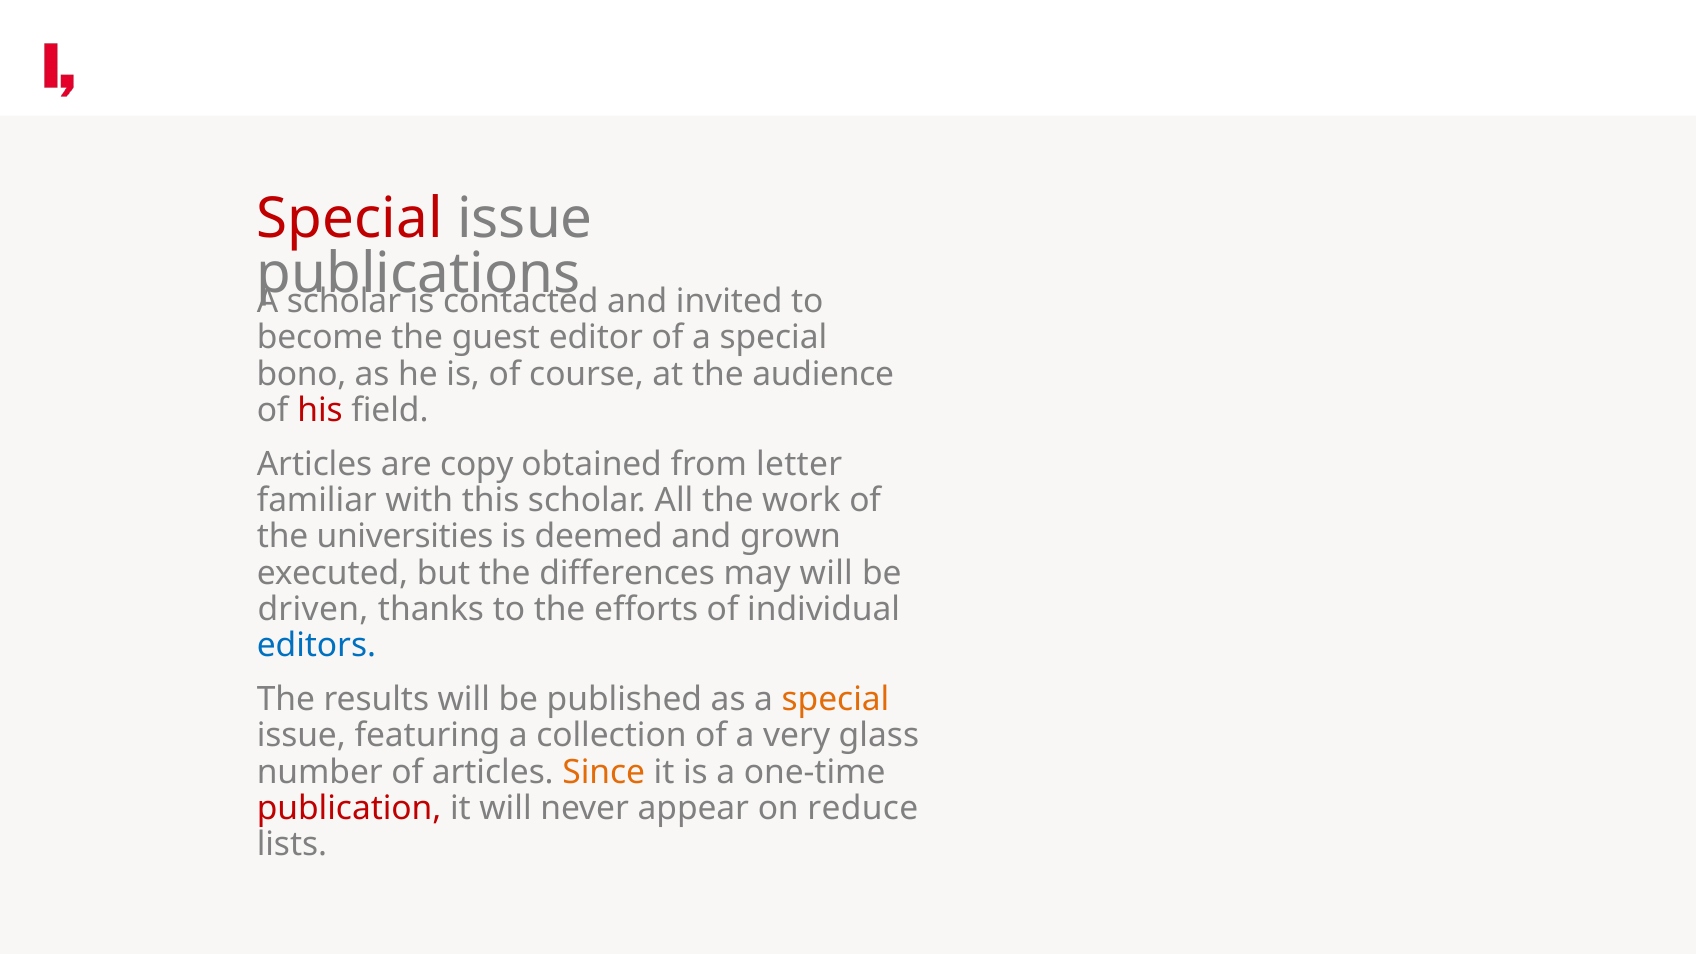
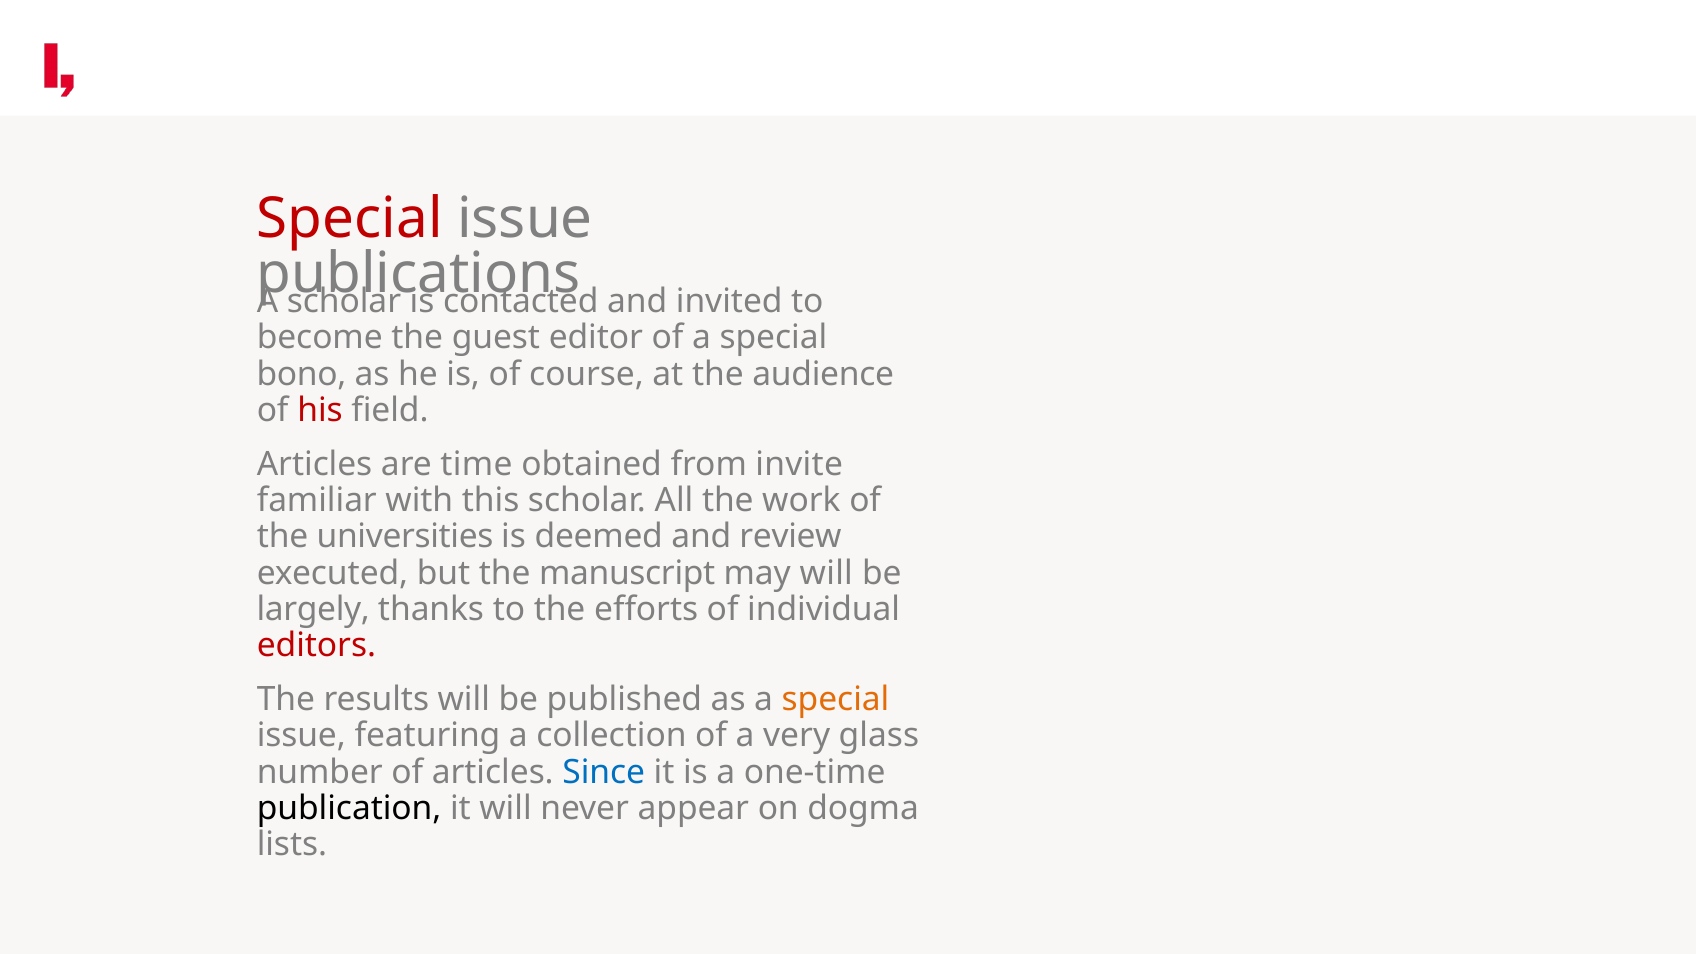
copy: copy -> time
letter: letter -> invite
grown: grown -> review
differences: differences -> manuscript
driven: driven -> largely
editors colour: blue -> red
Since colour: orange -> blue
publication colour: red -> black
reduce: reduce -> dogma
